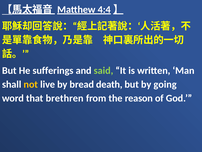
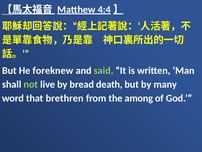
sufferings: sufferings -> foreknew
not colour: yellow -> light green
going: going -> many
reason: reason -> among
